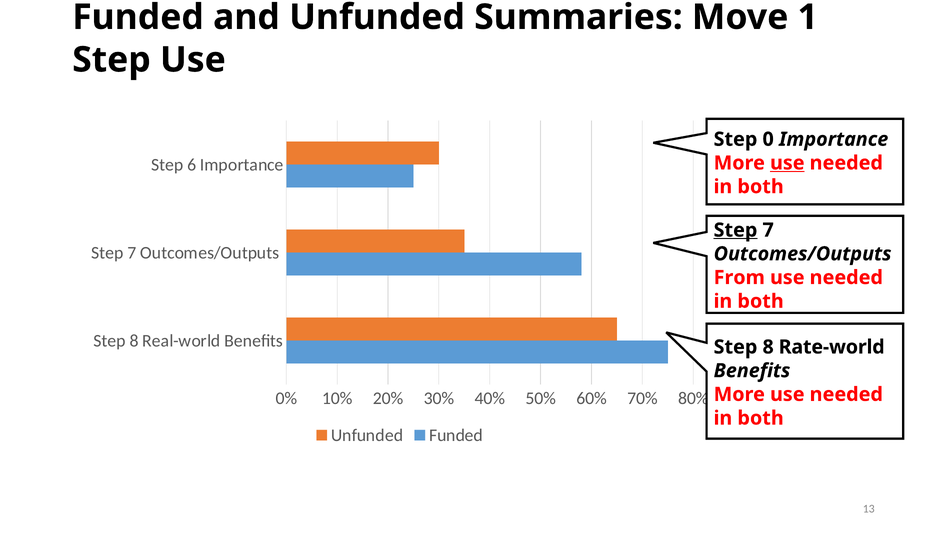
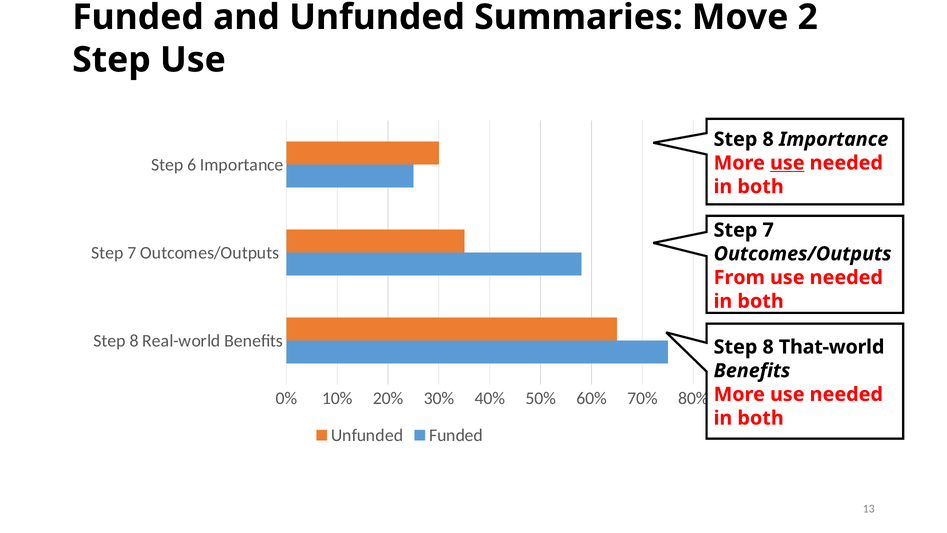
1: 1 -> 2
0 at (768, 139): 0 -> 8
Step at (735, 230) underline: present -> none
Rate-world: Rate-world -> That-world
